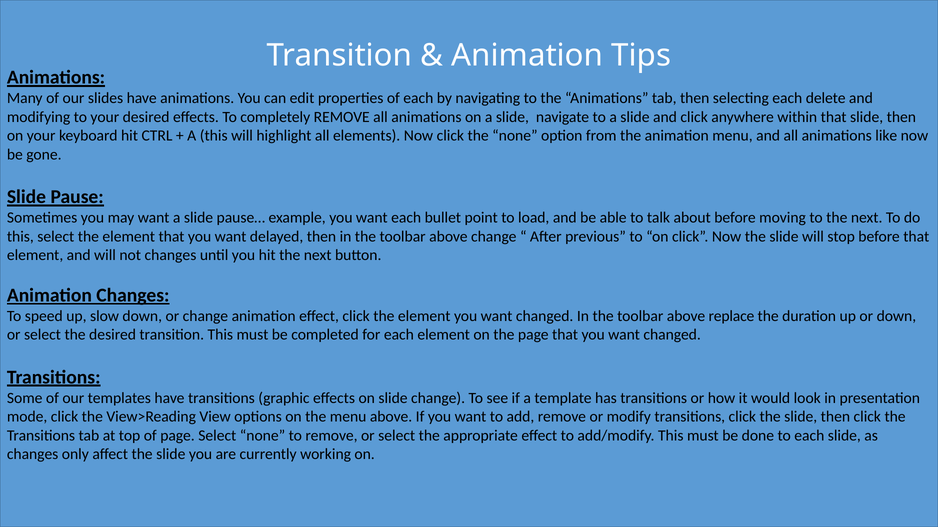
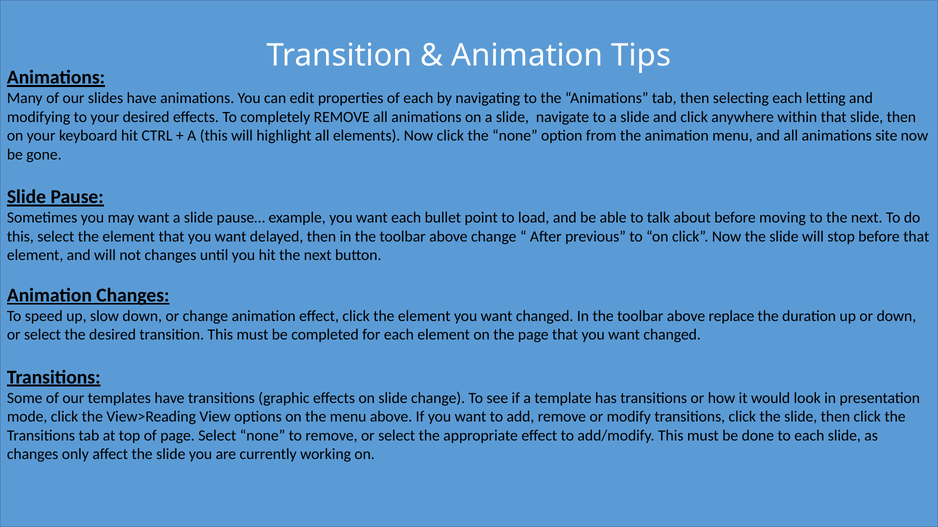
delete: delete -> letting
like: like -> site
